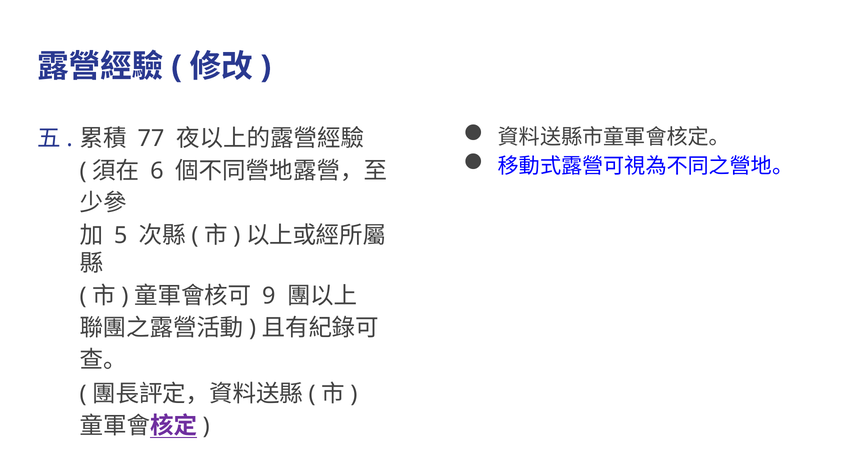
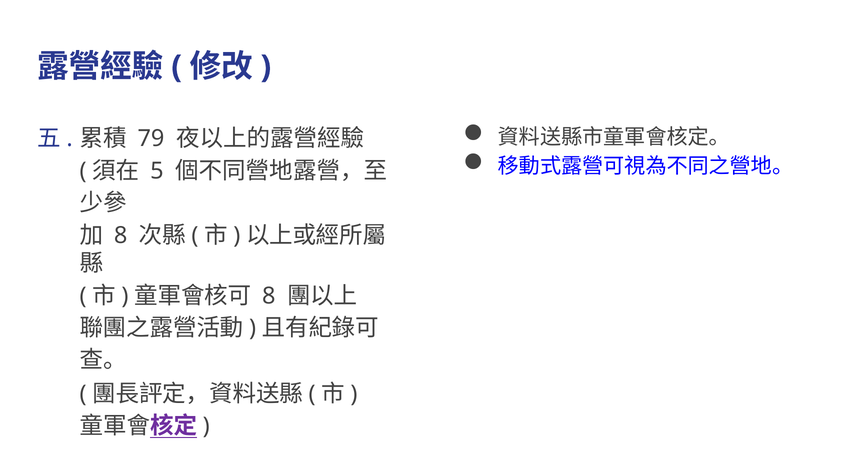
77: 77 -> 79
6: 6 -> 5
5 at (121, 235): 5 -> 8
9 at (269, 296): 9 -> 8
